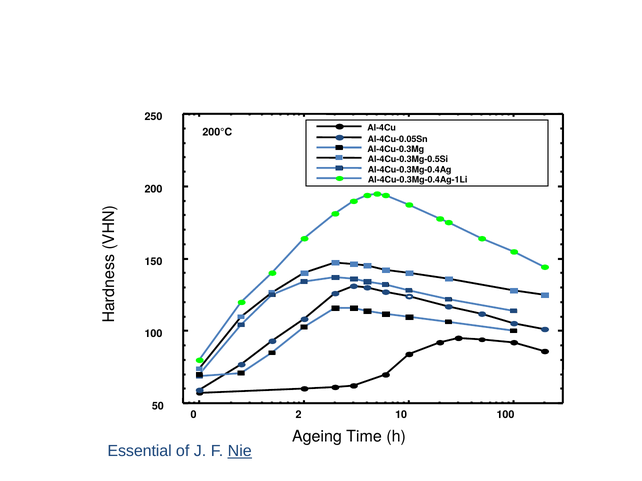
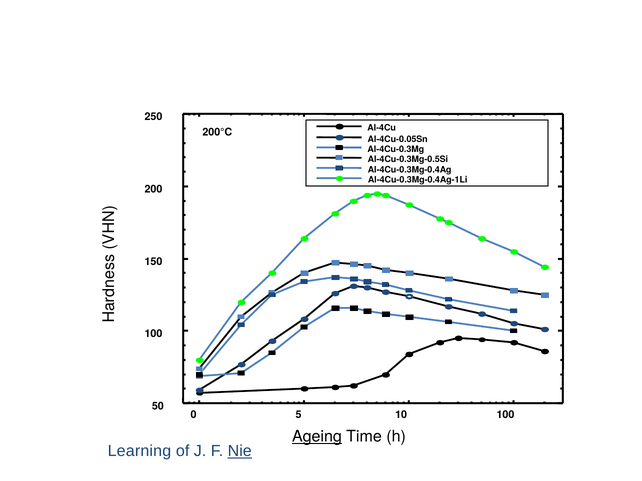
2: 2 -> 5
Ageing underline: none -> present
Essential: Essential -> Learning
